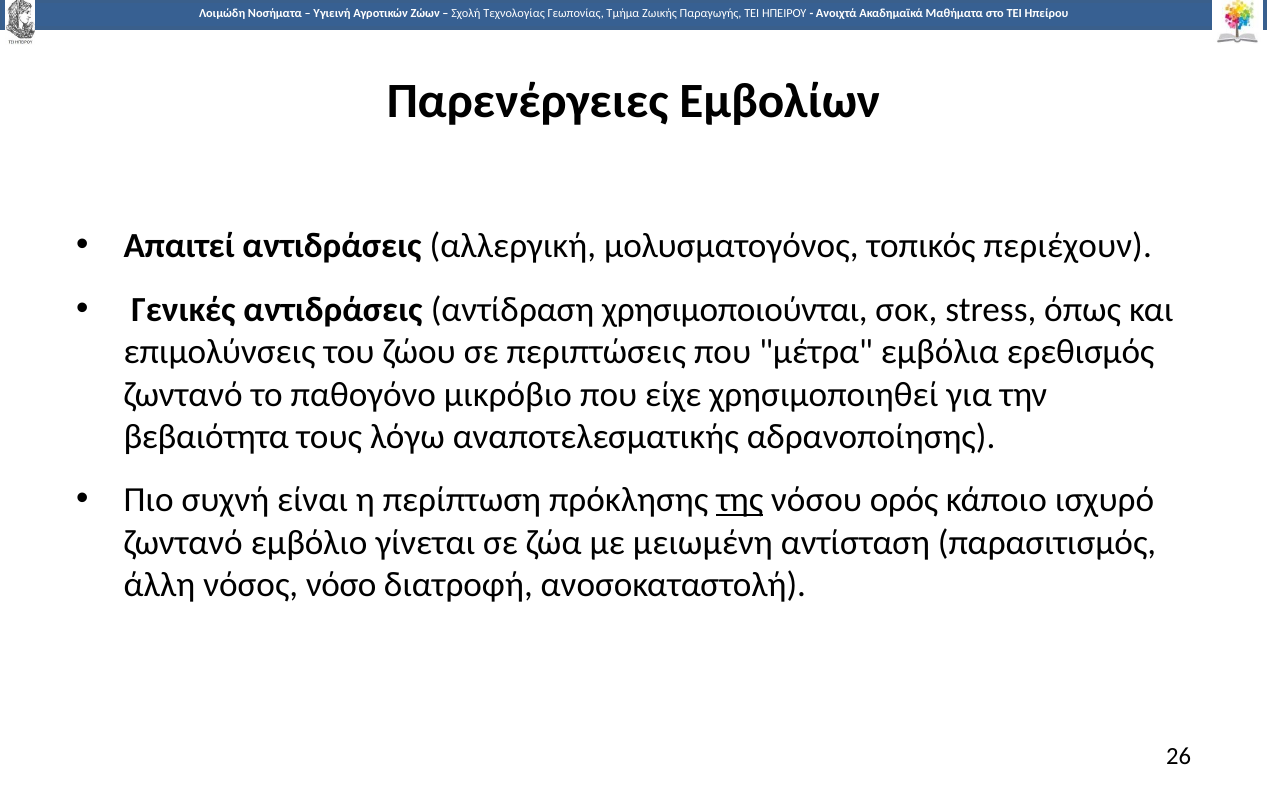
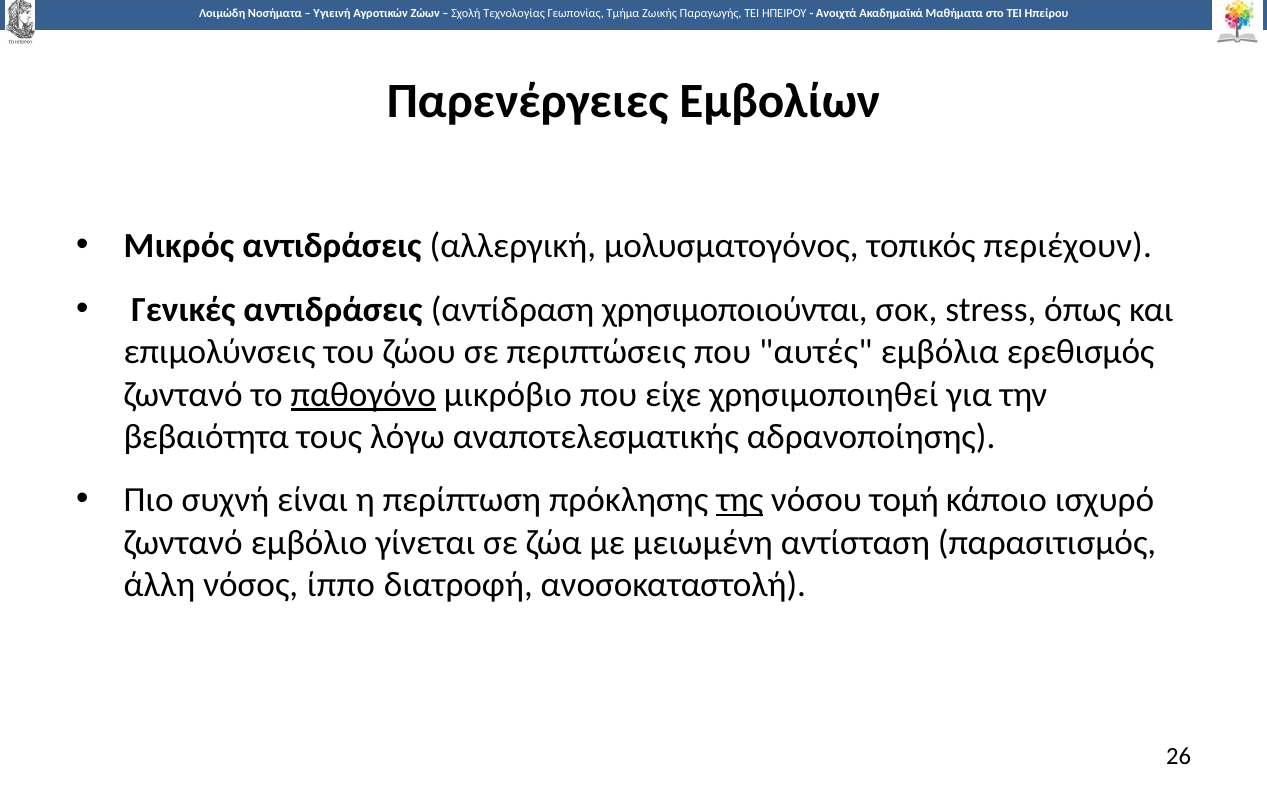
Απαιτεί: Απαιτεί -> Μικρός
μέτρα: μέτρα -> αυτές
παθογόνο underline: none -> present
ορός: ορός -> τομή
νόσο: νόσο -> ίππο
